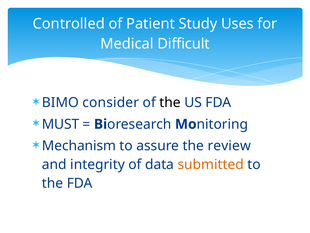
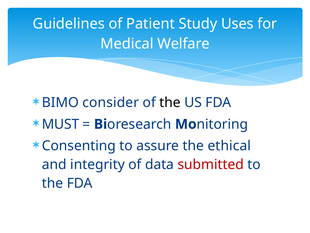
Controlled: Controlled -> Guidelines
Difficult: Difficult -> Welfare
Mechanism: Mechanism -> Consenting
review: review -> ethical
submitted colour: orange -> red
